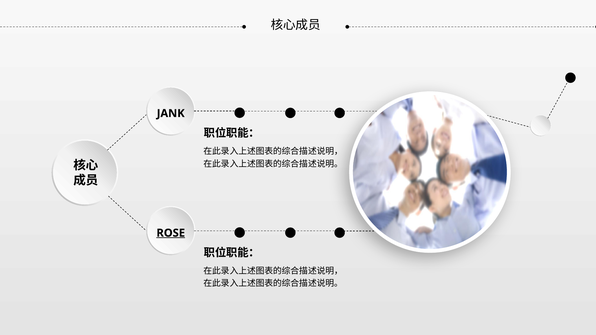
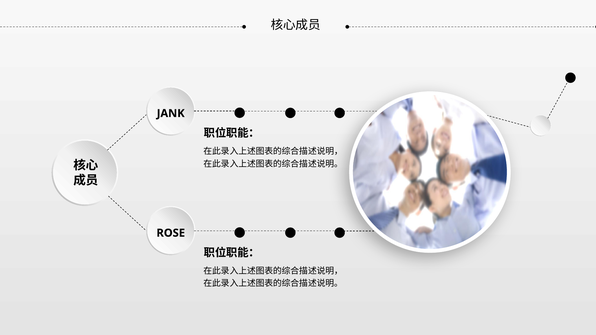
ROSE underline: present -> none
